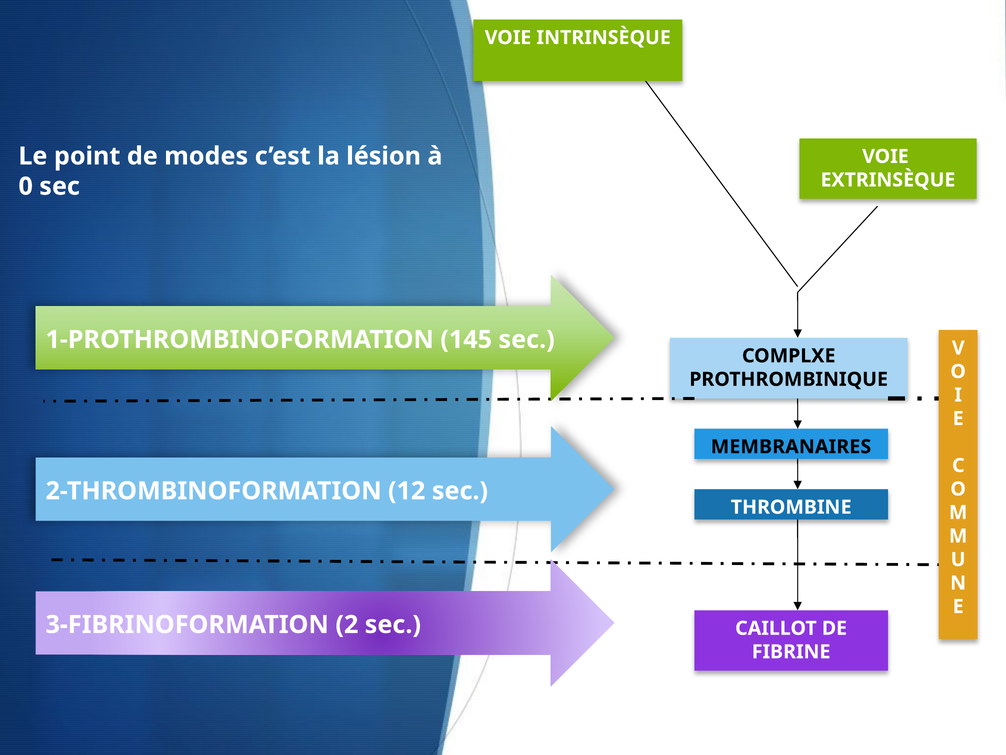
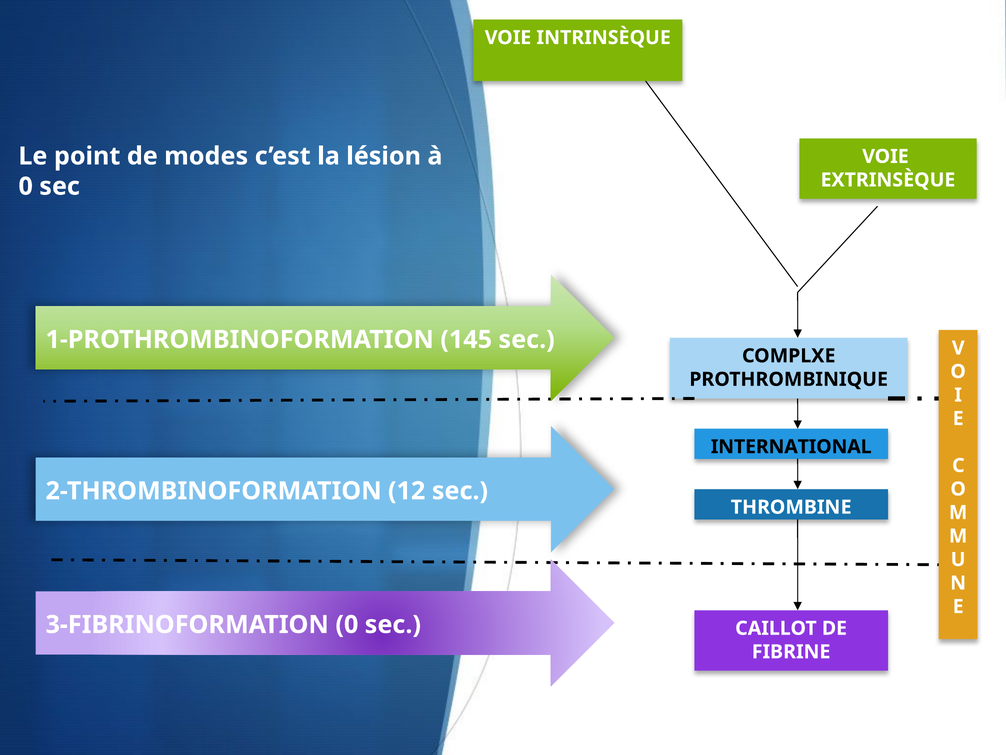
MEMBRANAIRES: MEMBRANAIRES -> INTERNATIONAL
3-FIBRINOFORMATION 2: 2 -> 0
